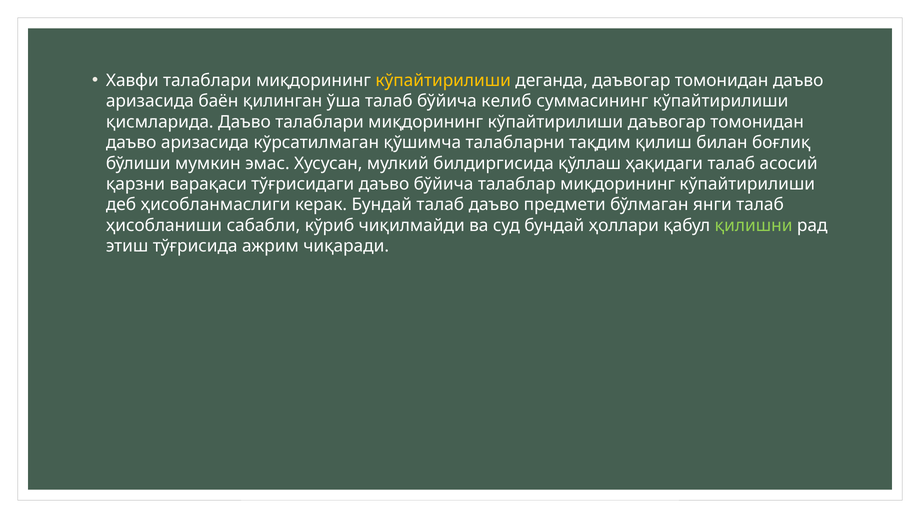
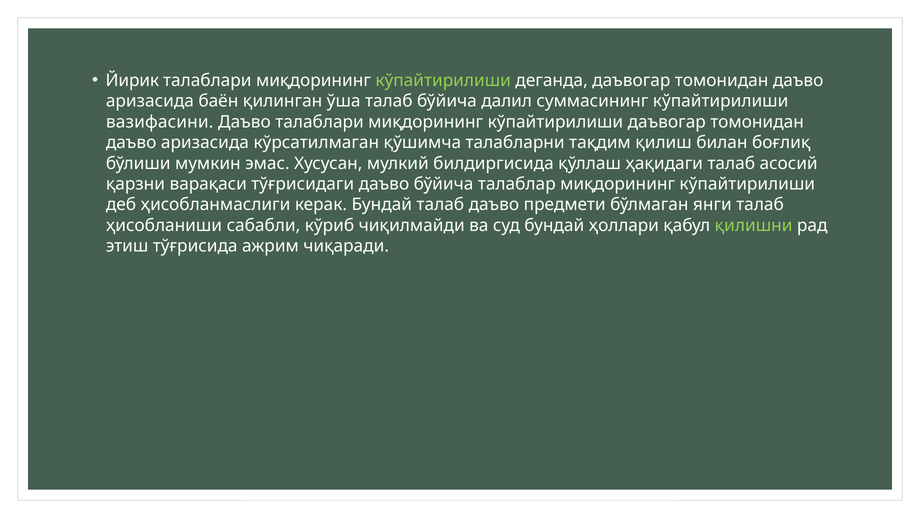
Хавфи: Хавфи -> Йирик
кўпайтирилиши at (443, 80) colour: yellow -> light green
келиб: келиб -> далил
қисмларида: қисмларида -> вазифасини
